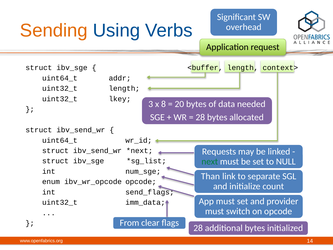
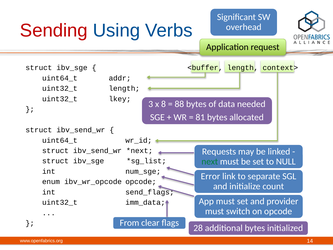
Sending colour: orange -> red
20: 20 -> 88
28 at (200, 117): 28 -> 81
Than: Than -> Error
